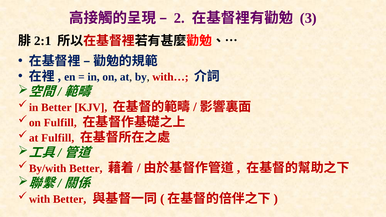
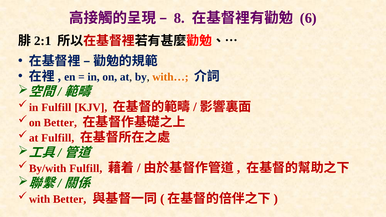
2: 2 -> 8
3: 3 -> 6
with… colour: red -> orange
in Better: Better -> Fulfill
on Fulfill: Fulfill -> Better
By/with Better: Better -> Fulfill
